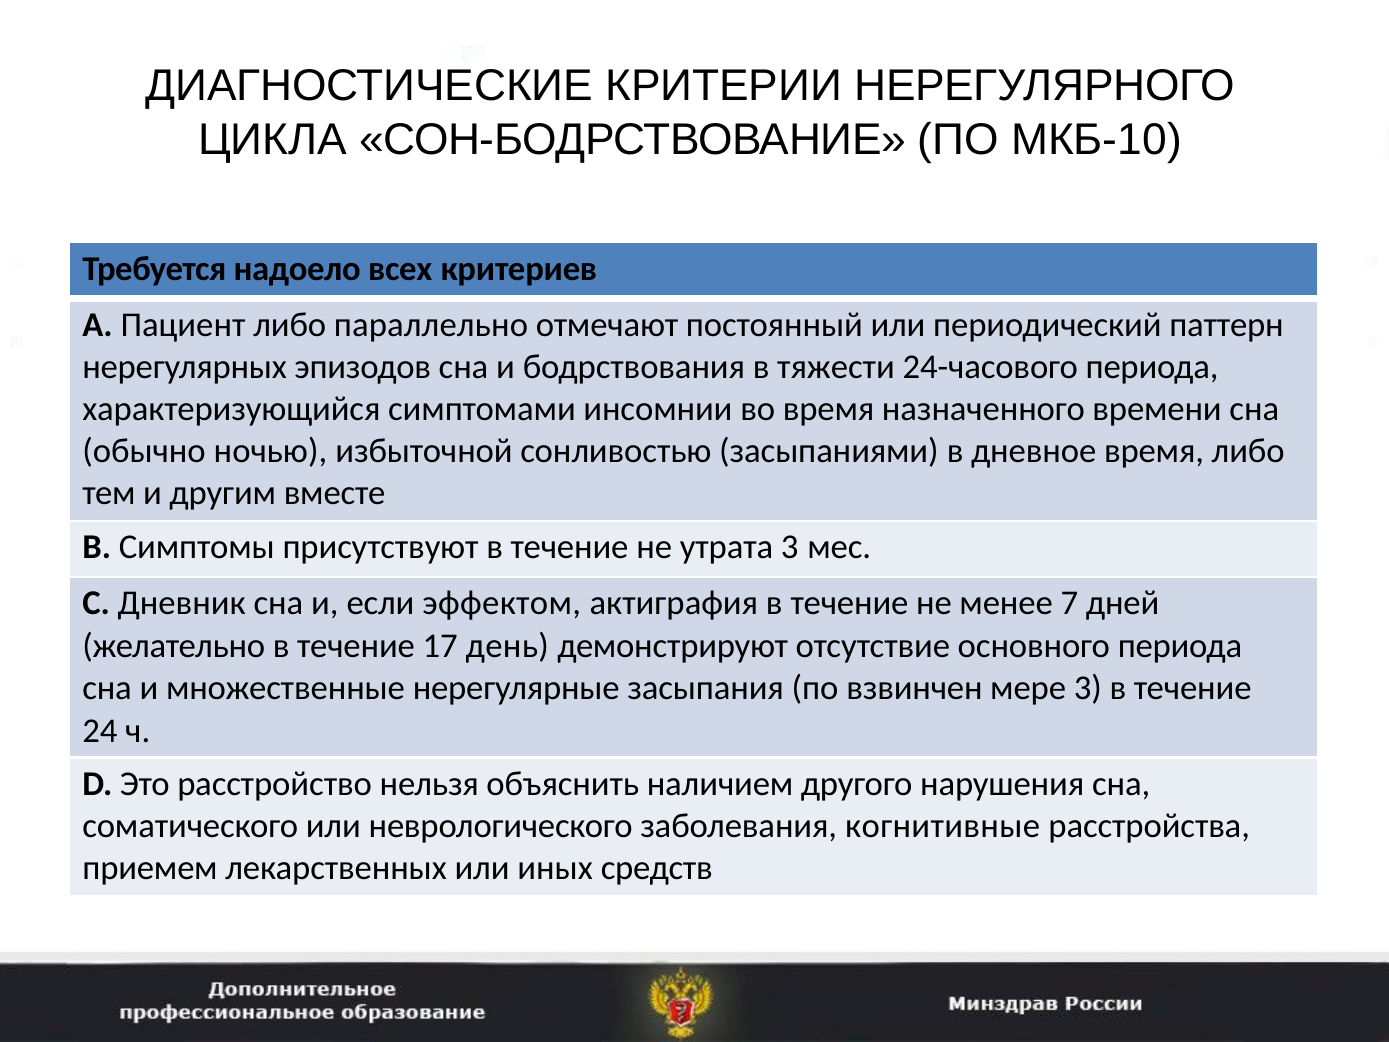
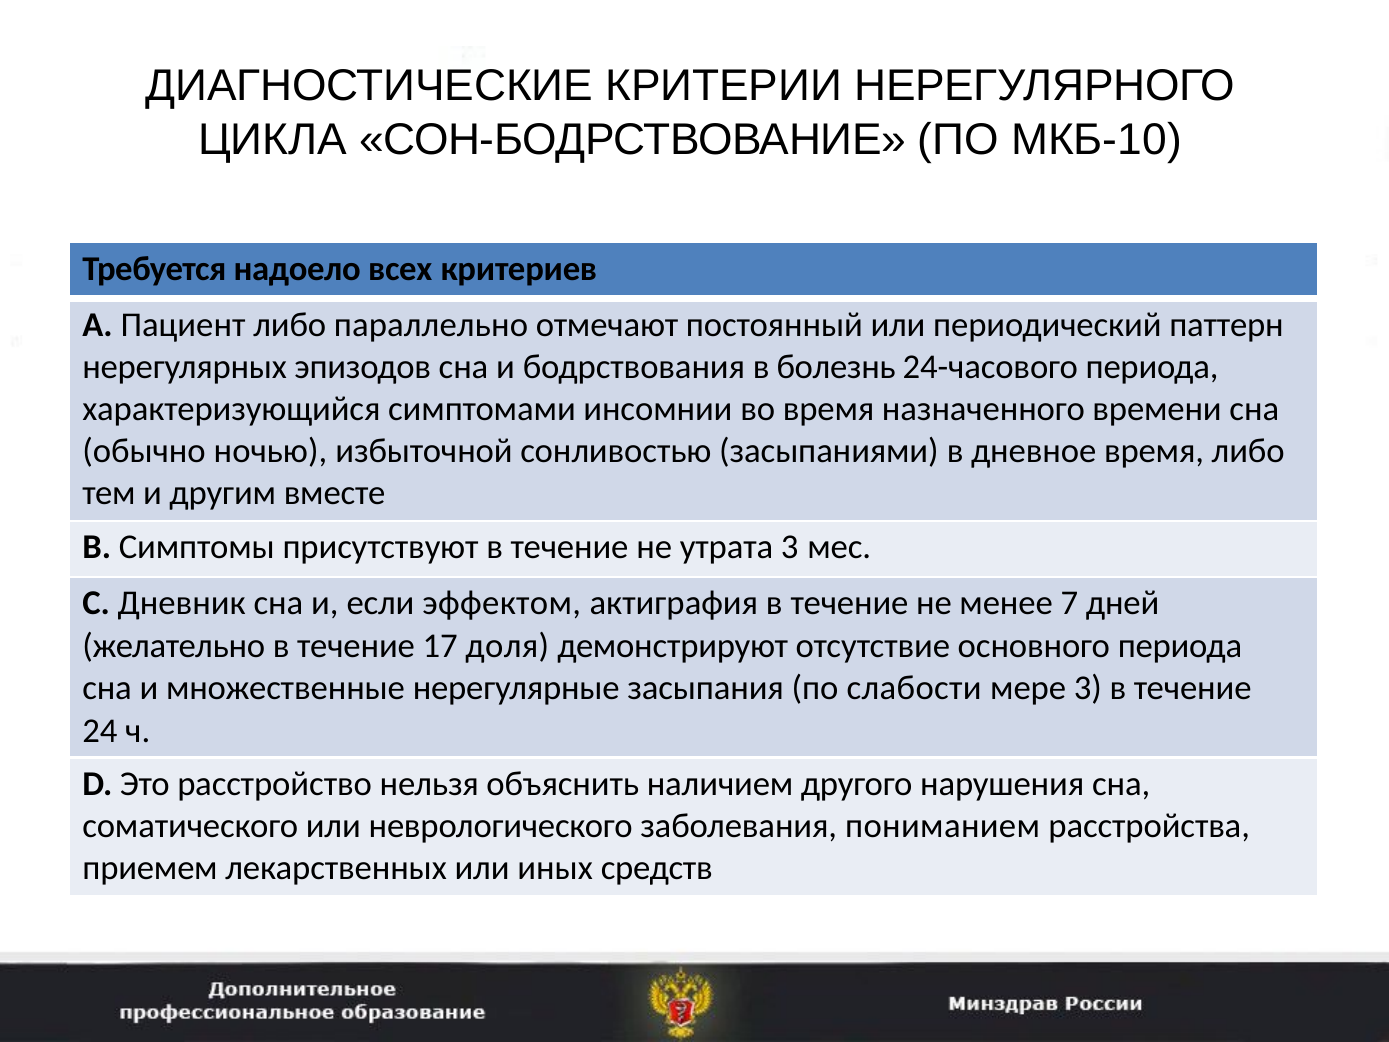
тяжести: тяжести -> болезнь
день: день -> доля
взвинчен: взвинчен -> слабости
когнитивные: когнитивные -> пониманием
